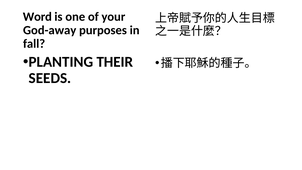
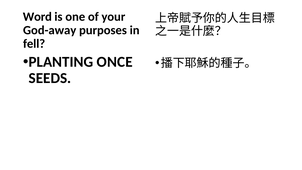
fall: fall -> fell
THEIR: THEIR -> ONCE
